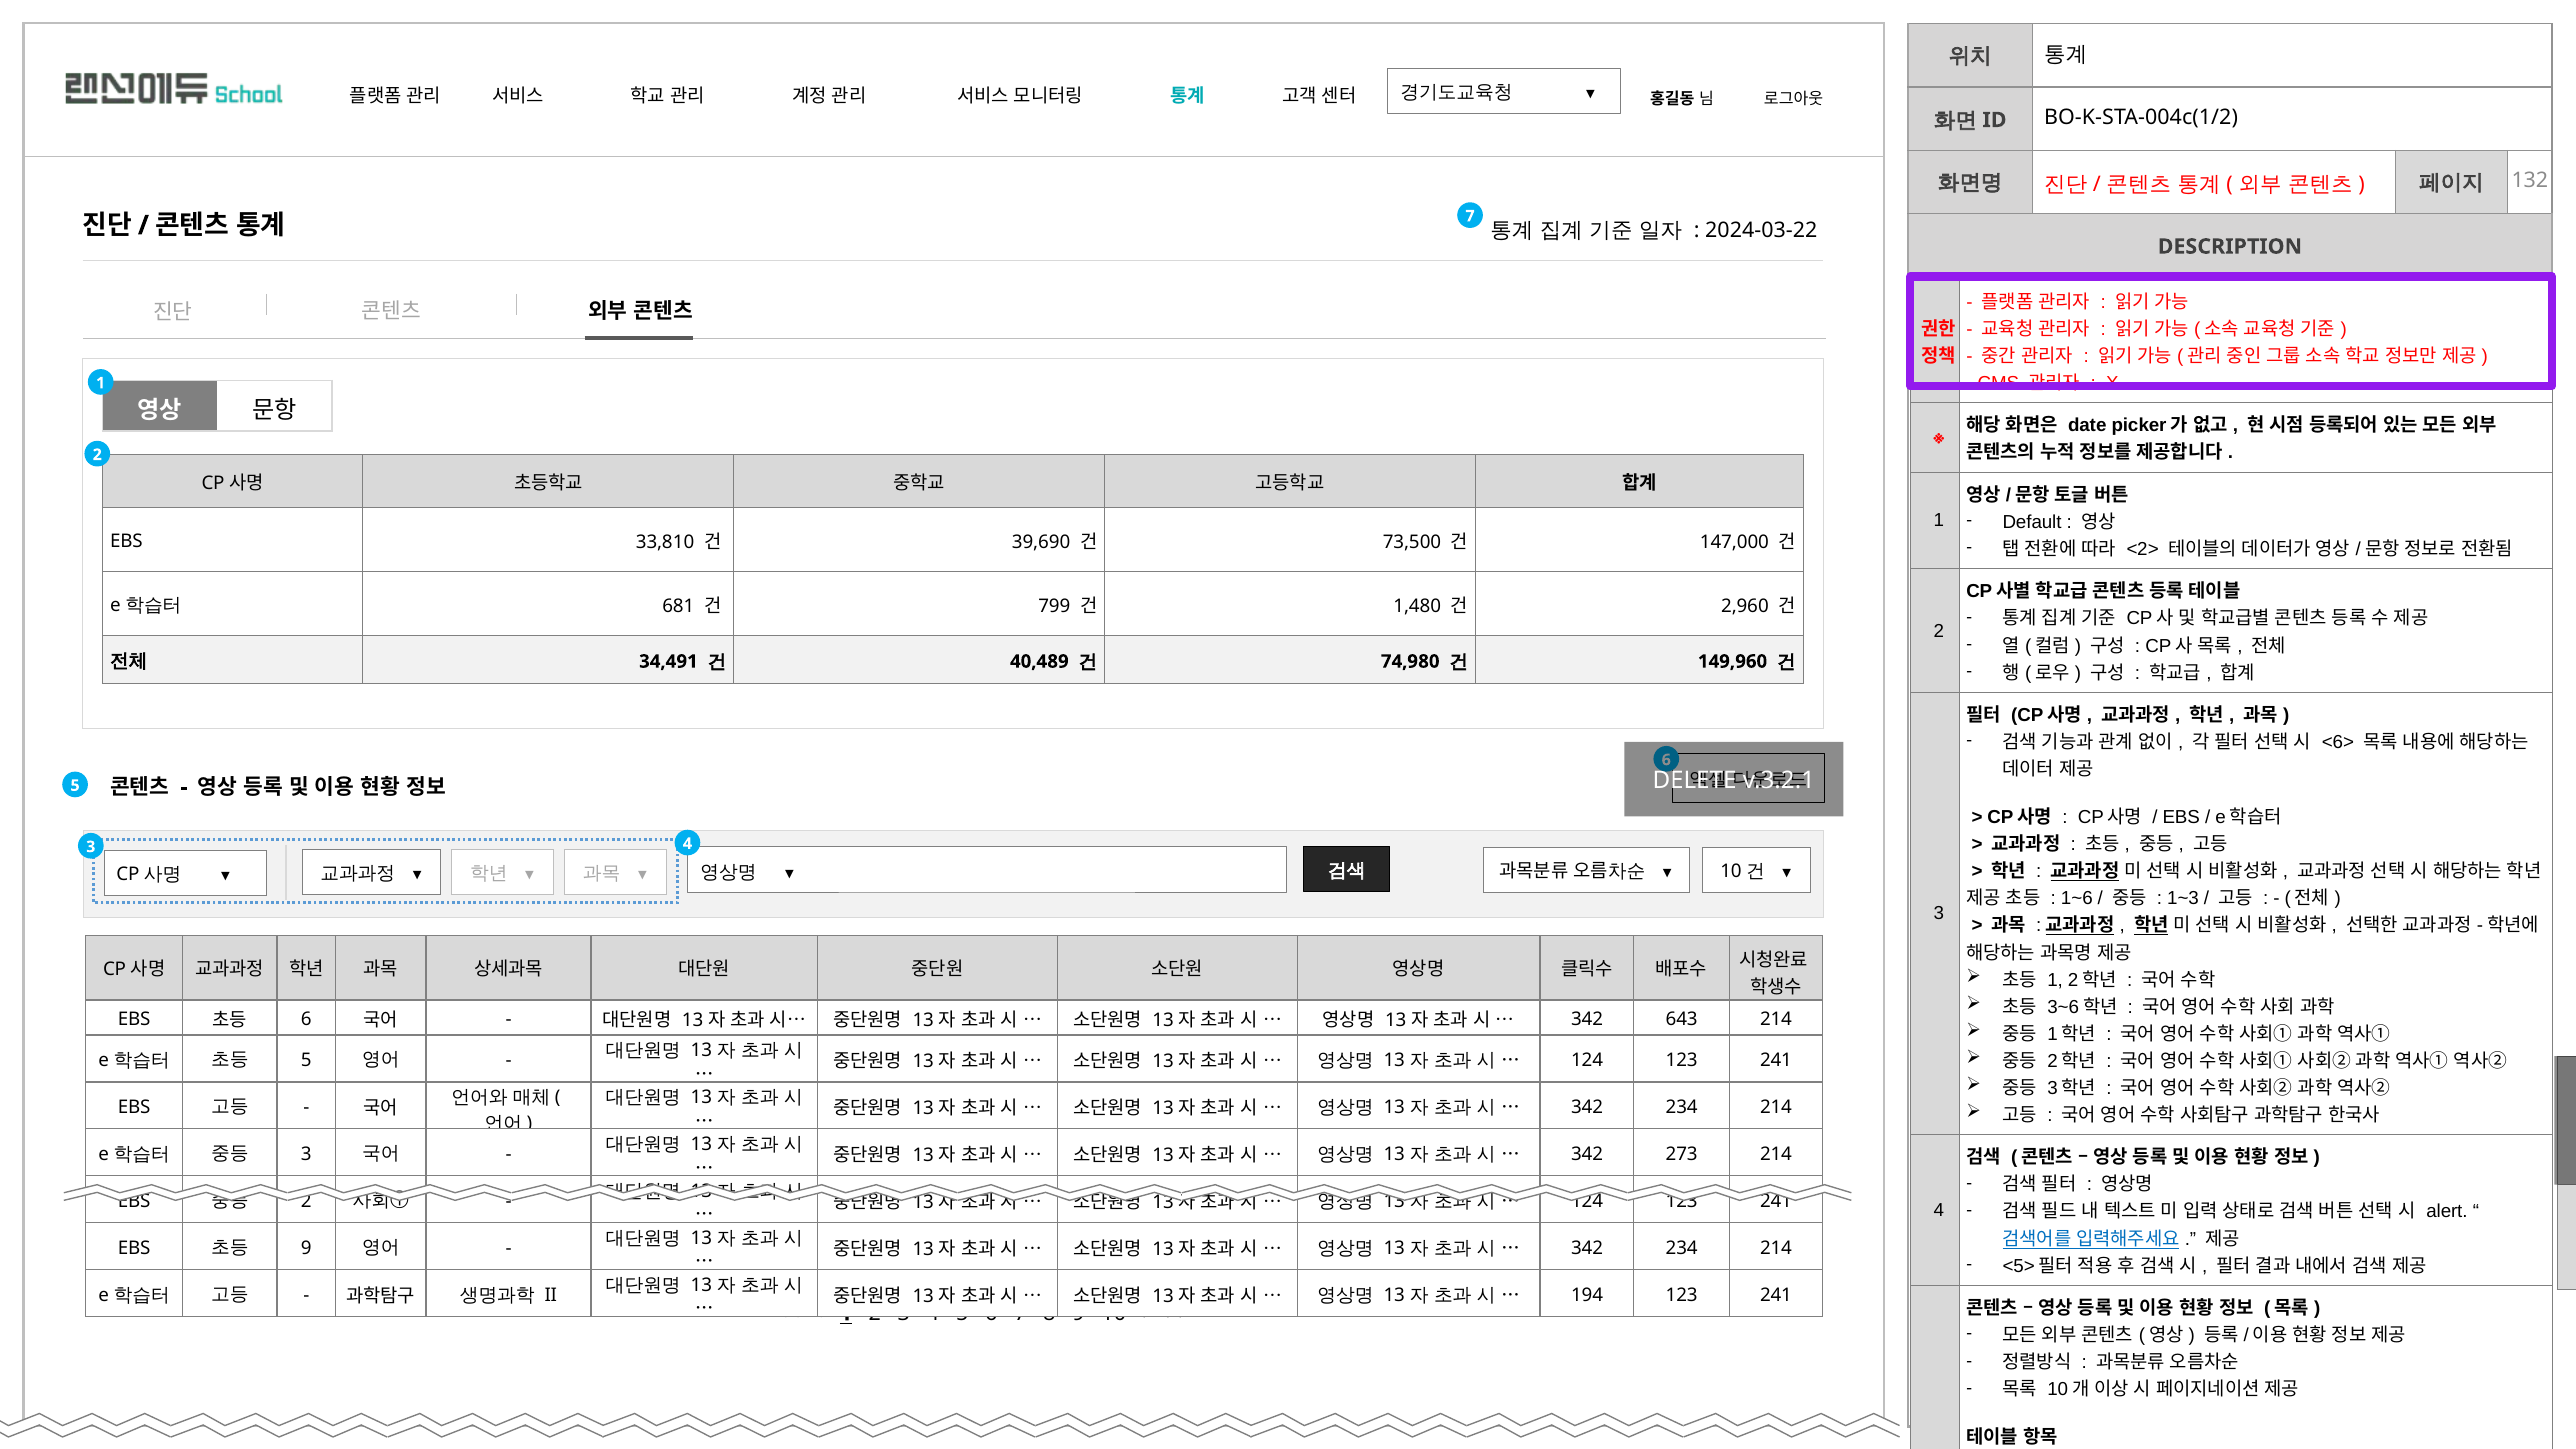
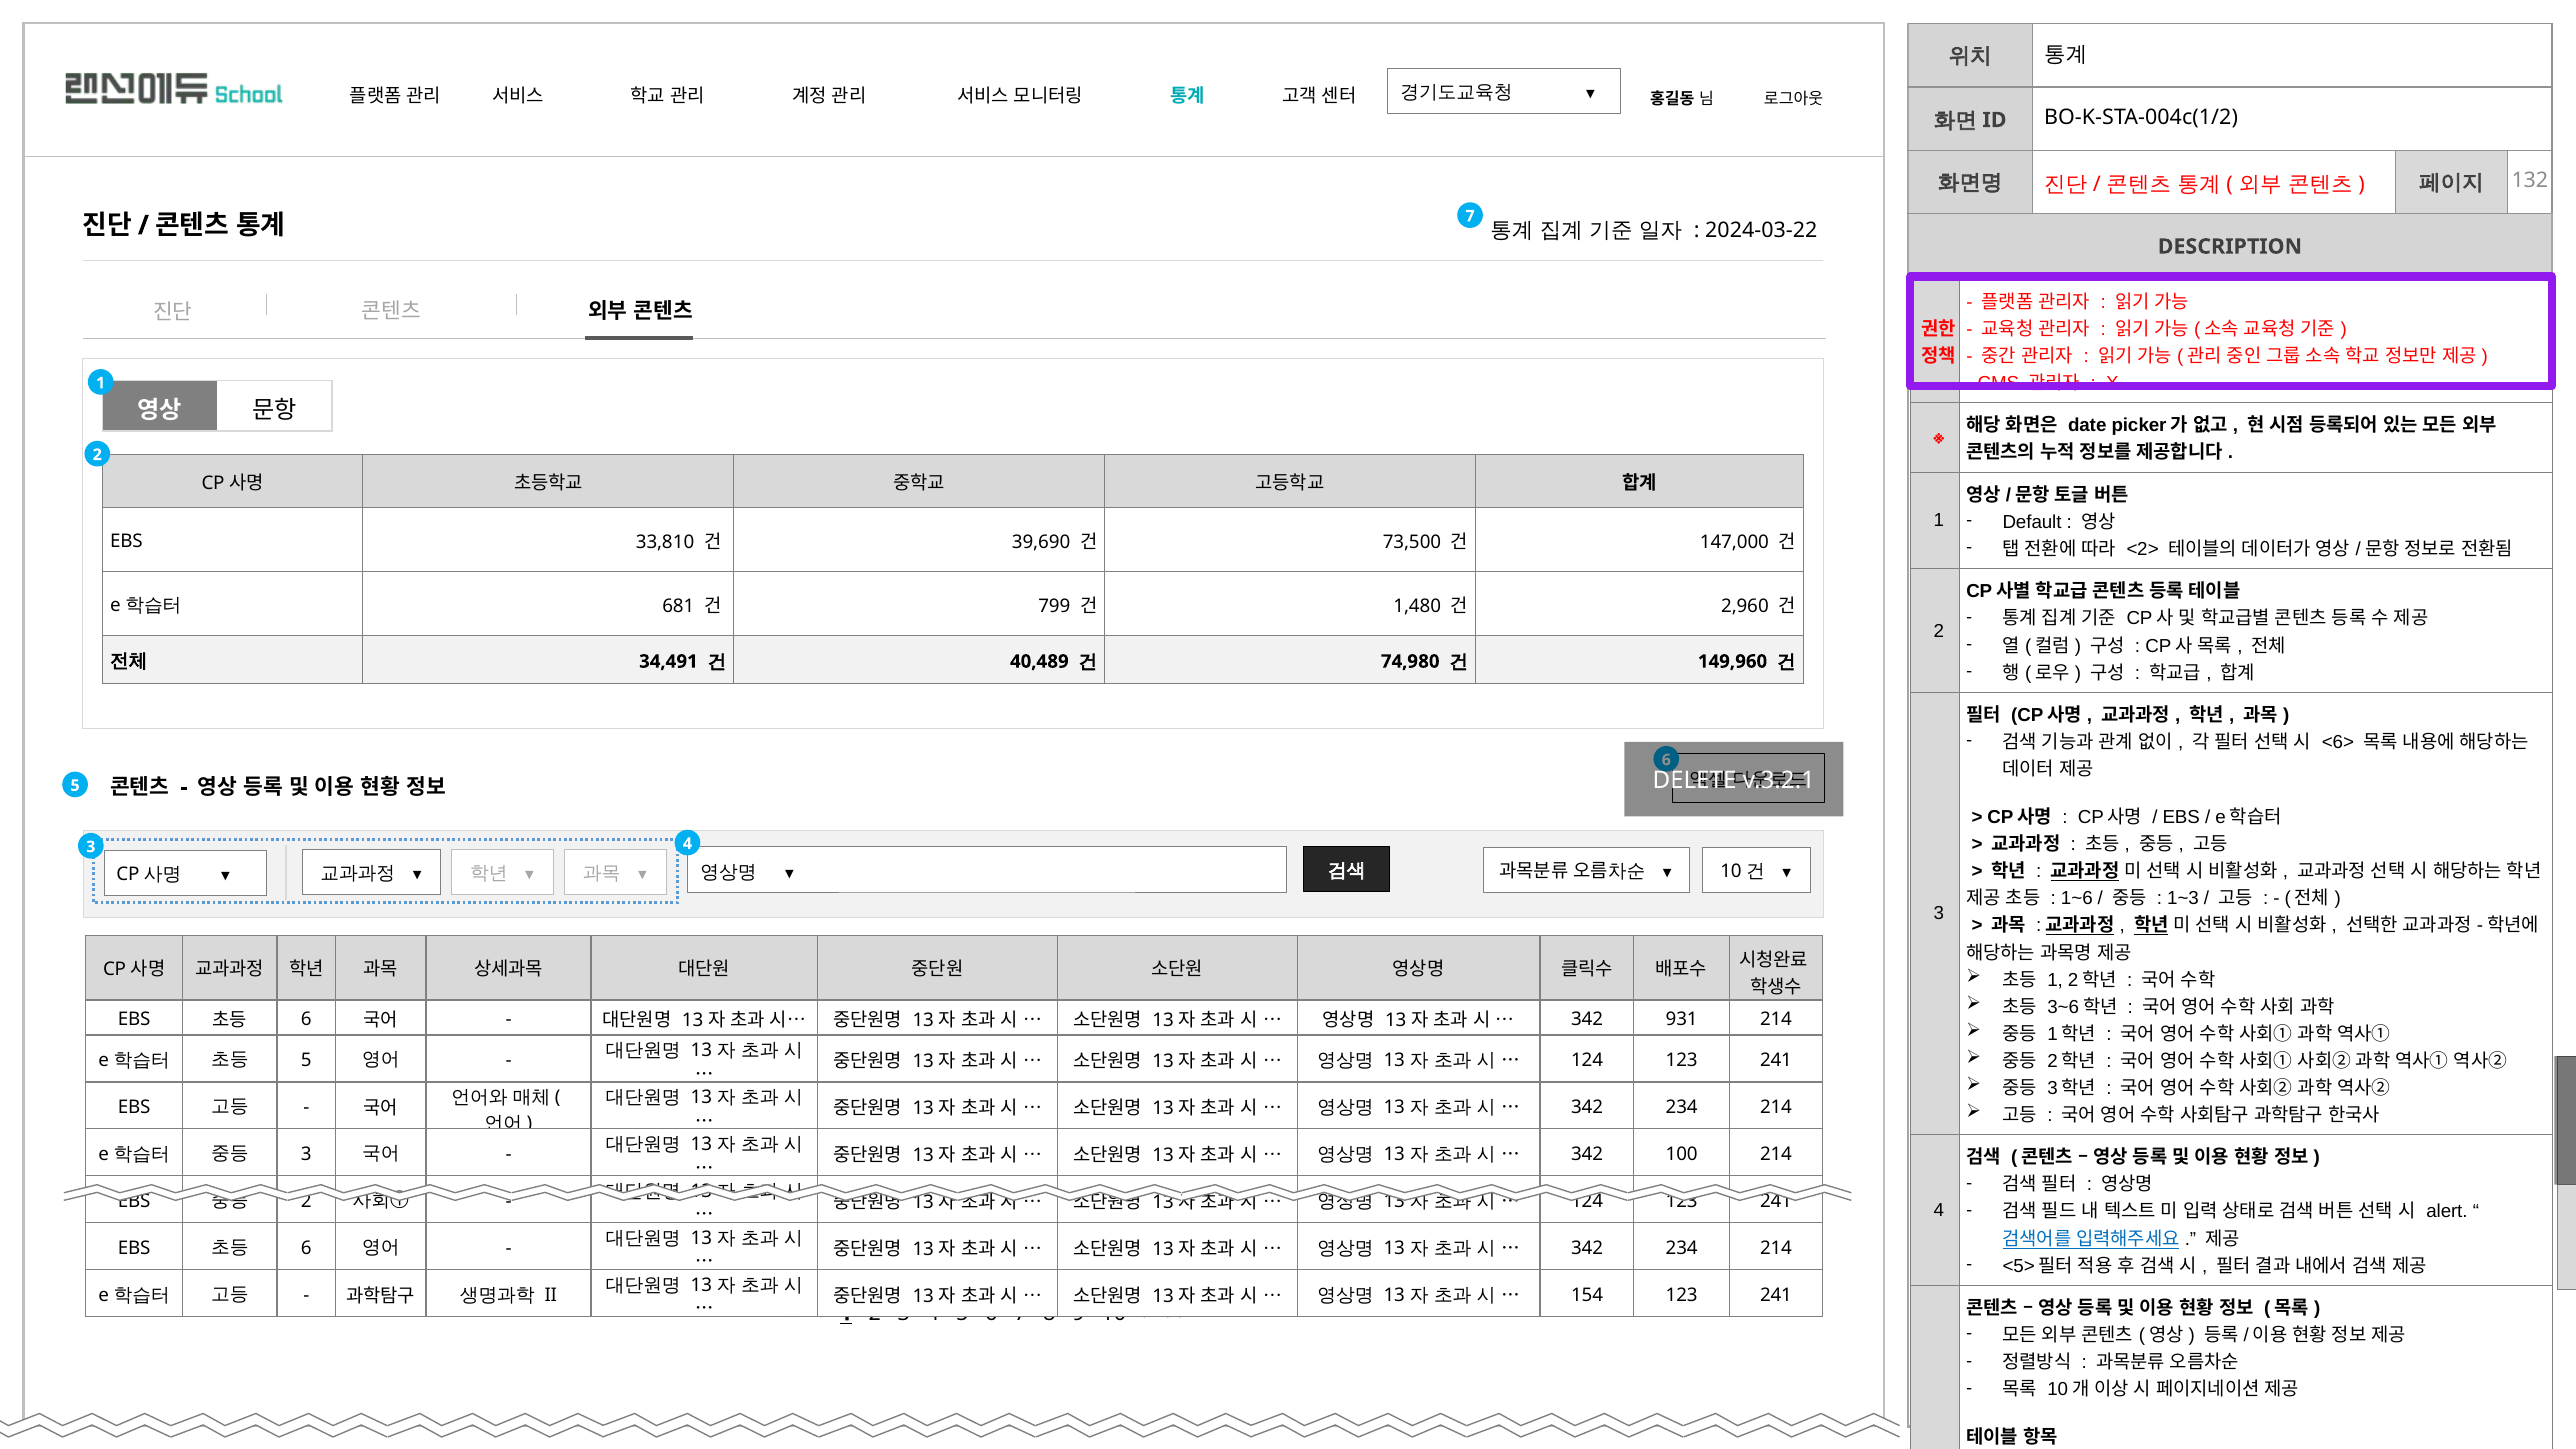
643: 643 -> 931
273: 273 -> 100
9 at (306, 1248): 9 -> 6
194: 194 -> 154
